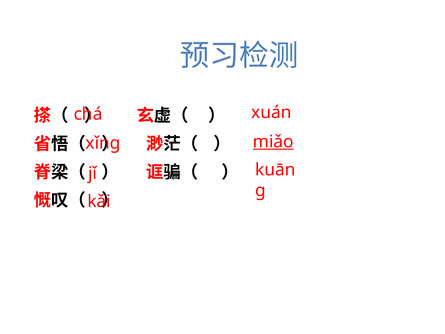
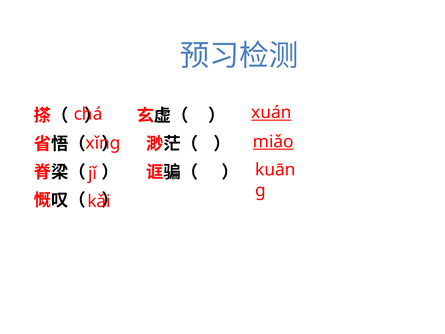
xuán underline: none -> present
